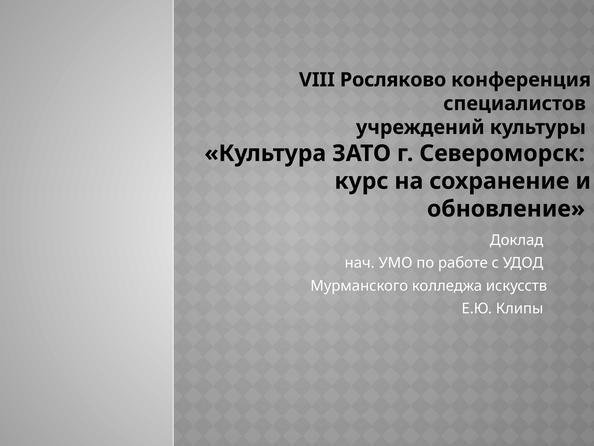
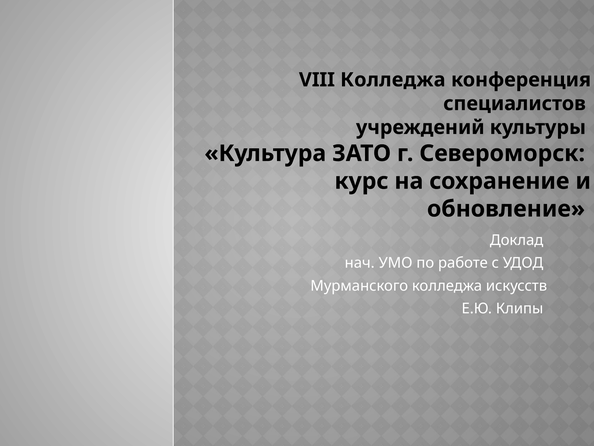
VIII Росляково: Росляково -> Колледжа
